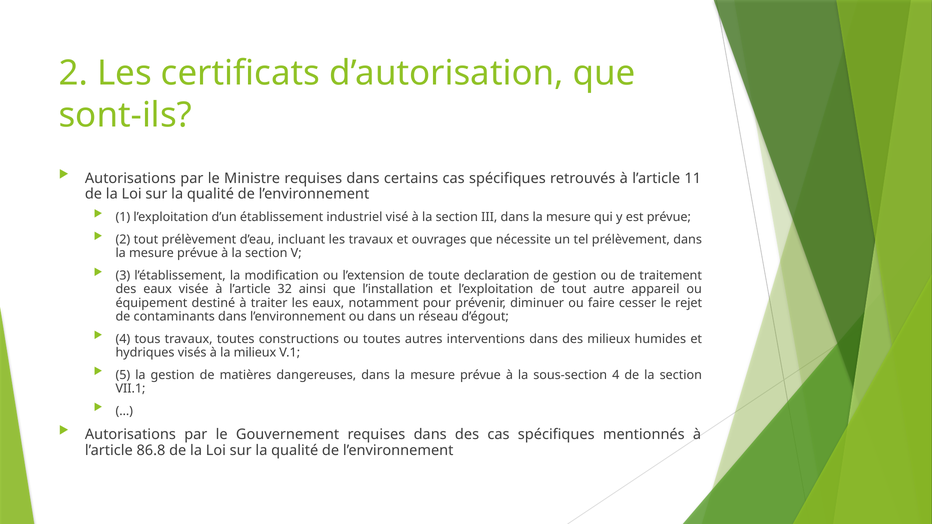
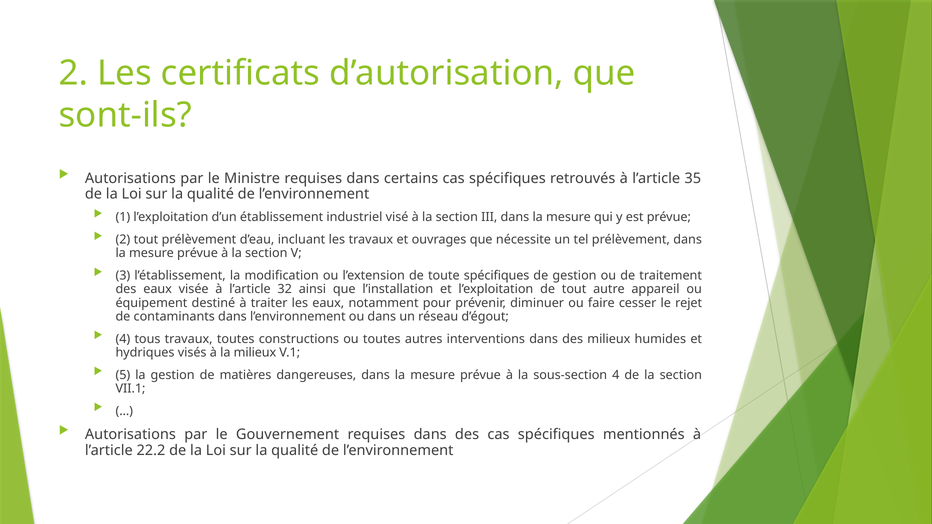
11: 11 -> 35
toute declaration: declaration -> spécifiques
86.8: 86.8 -> 22.2
